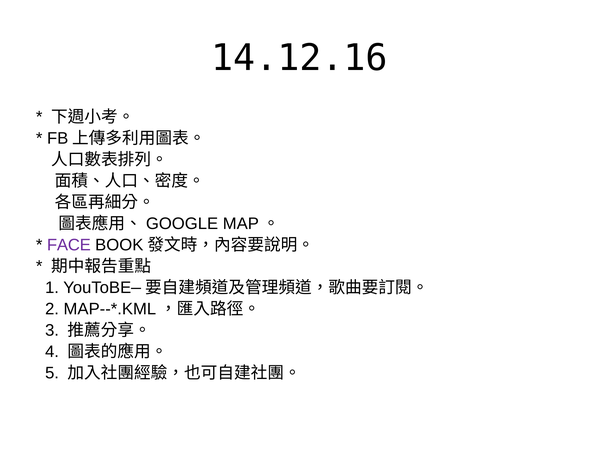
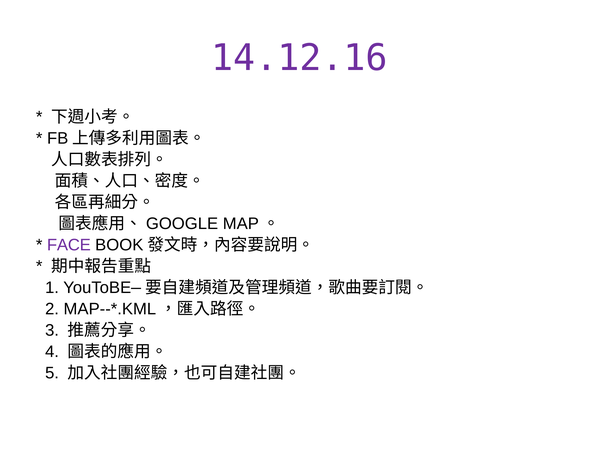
14.12.16 colour: black -> purple
